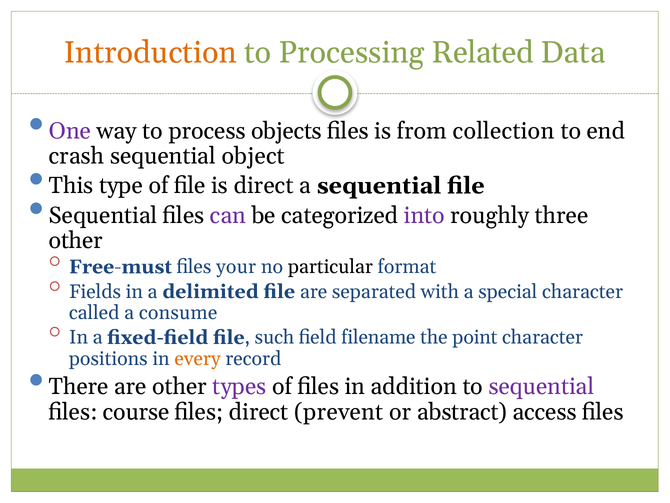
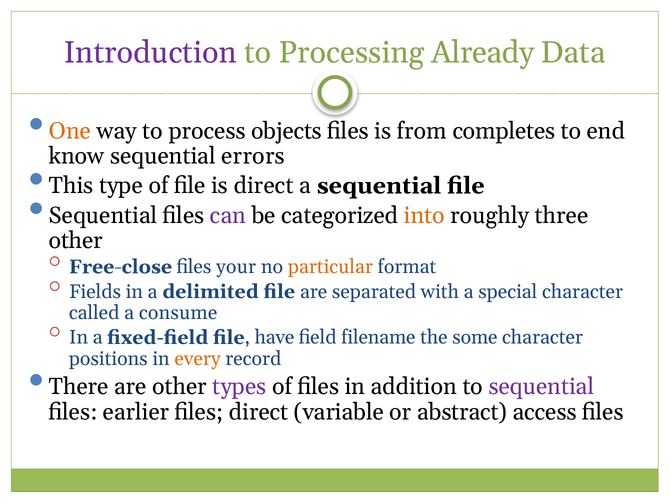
Introduction colour: orange -> purple
Related: Related -> Already
One colour: purple -> orange
collection: collection -> completes
crash: crash -> know
object: object -> errors
into colour: purple -> orange
Free-must: Free-must -> Free-close
particular colour: black -> orange
such: such -> have
point: point -> some
course: course -> earlier
prevent: prevent -> variable
